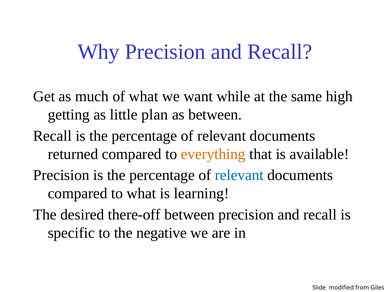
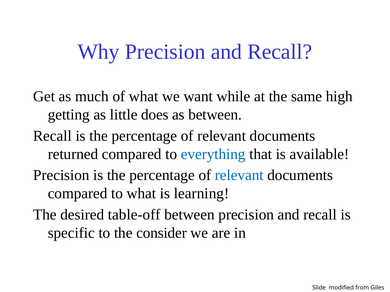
plan: plan -> does
everything colour: orange -> blue
there-off: there-off -> table-off
negative: negative -> consider
